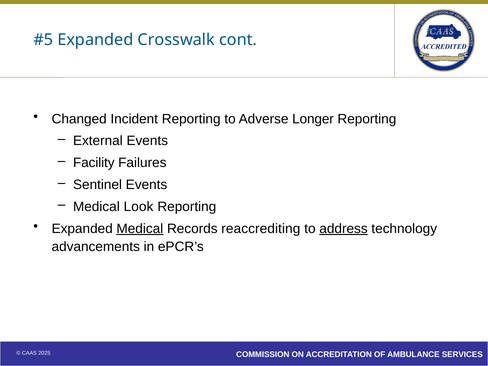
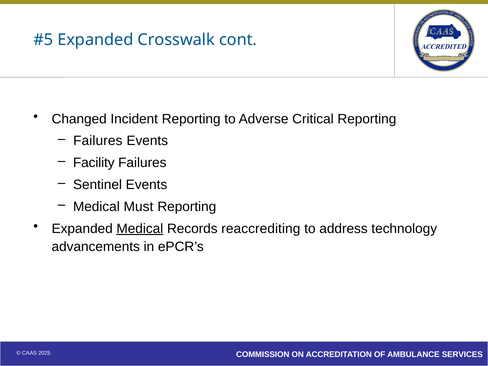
Longer: Longer -> Critical
External at (98, 141): External -> Failures
Look: Look -> Must
address underline: present -> none
